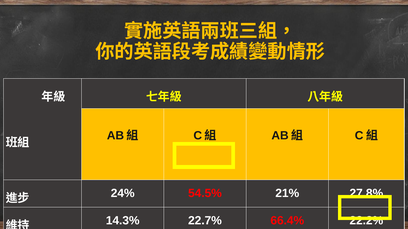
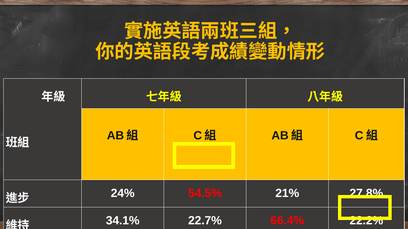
14.3%: 14.3% -> 34.1%
